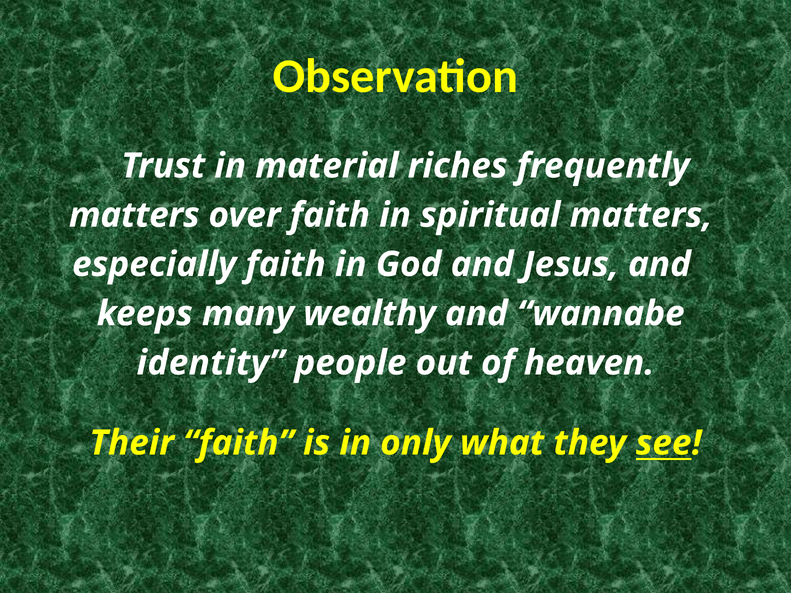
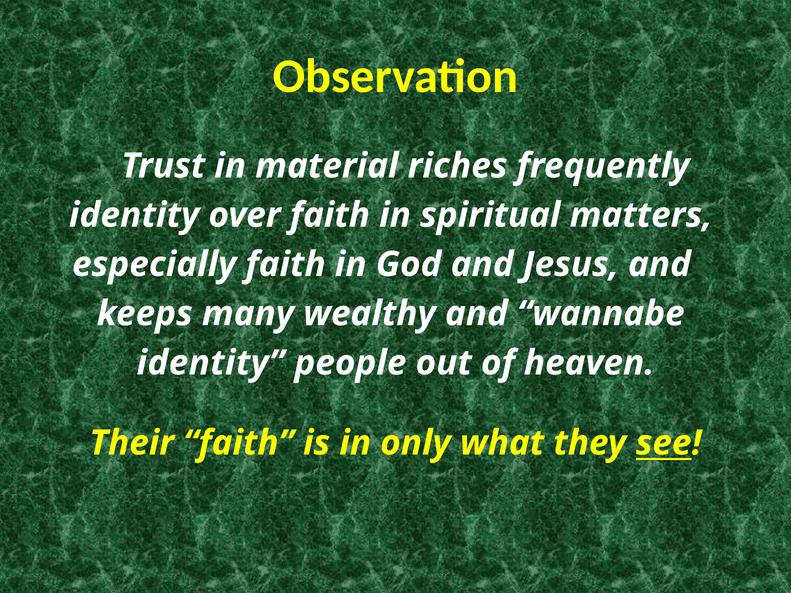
matters at (134, 215): matters -> identity
